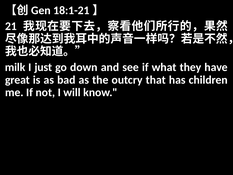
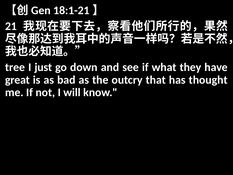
milk: milk -> tree
children: children -> thought
